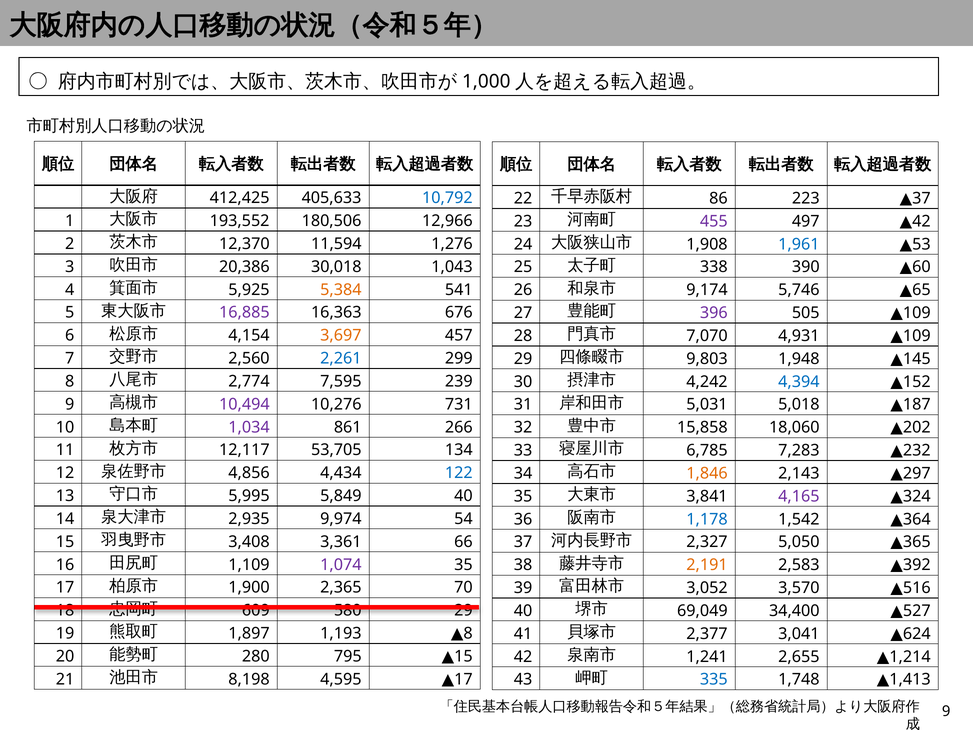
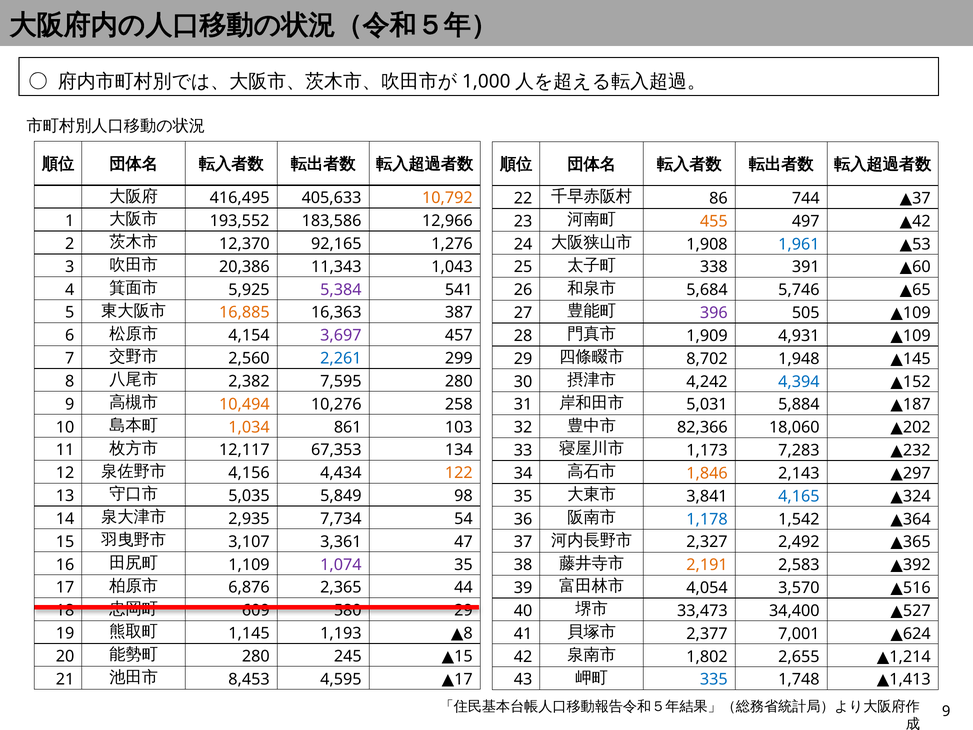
412,425: 412,425 -> 416,495
10,792 colour: blue -> orange
223: 223 -> 744
180,506: 180,506 -> 183,586
455 colour: purple -> orange
11,594: 11,594 -> 92,165
30,018: 30,018 -> 11,343
390: 390 -> 391
5,384 colour: orange -> purple
9,174: 9,174 -> 5,684
16,885 colour: purple -> orange
676: 676 -> 387
3,697 colour: orange -> purple
7,070: 7,070 -> 1,909
9,803: 9,803 -> 8,702
2,774: 2,774 -> 2,382
7,595 239: 239 -> 280
10,494 colour: purple -> orange
731: 731 -> 258
5,018: 5,018 -> 5,884
1,034 colour: purple -> orange
266: 266 -> 103
15,858: 15,858 -> 82,366
53,705: 53,705 -> 67,353
6,785: 6,785 -> 1,173
4,856: 4,856 -> 4,156
122 colour: blue -> orange
5,995: 5,995 -> 5,035
5,849 40: 40 -> 98
4,165 colour: purple -> blue
9,974: 9,974 -> 7,734
3,408: 3,408 -> 3,107
66: 66 -> 47
5,050: 5,050 -> 2,492
1,900: 1,900 -> 6,876
70: 70 -> 44
3,052: 3,052 -> 4,054
69,049: 69,049 -> 33,473
1,897: 1,897 -> 1,145
3,041: 3,041 -> 7,001
795: 795 -> 245
1,241: 1,241 -> 1,802
8,198: 8,198 -> 8,453
